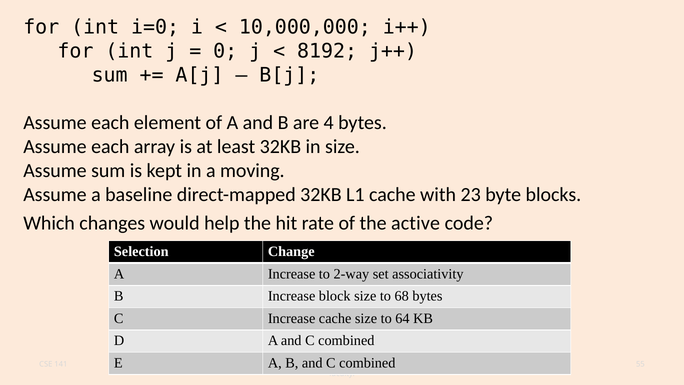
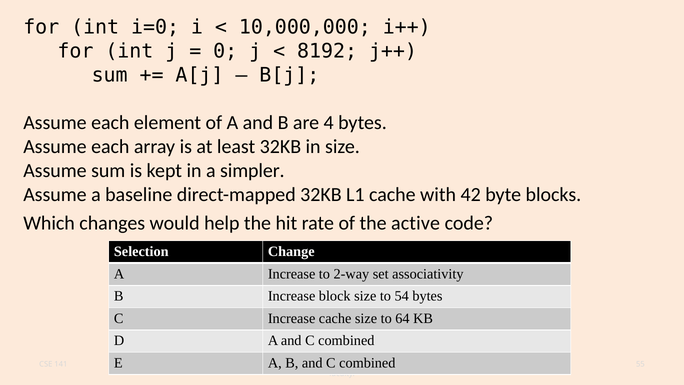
moving: moving -> simpler
23: 23 -> 42
68: 68 -> 54
